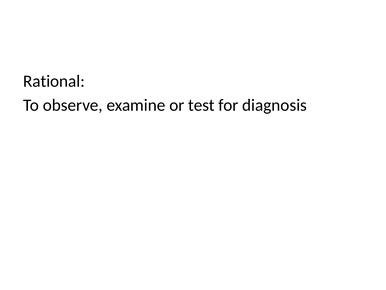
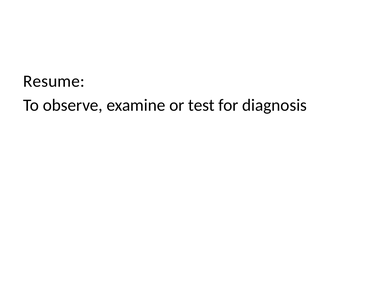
Rational: Rational -> Resume
